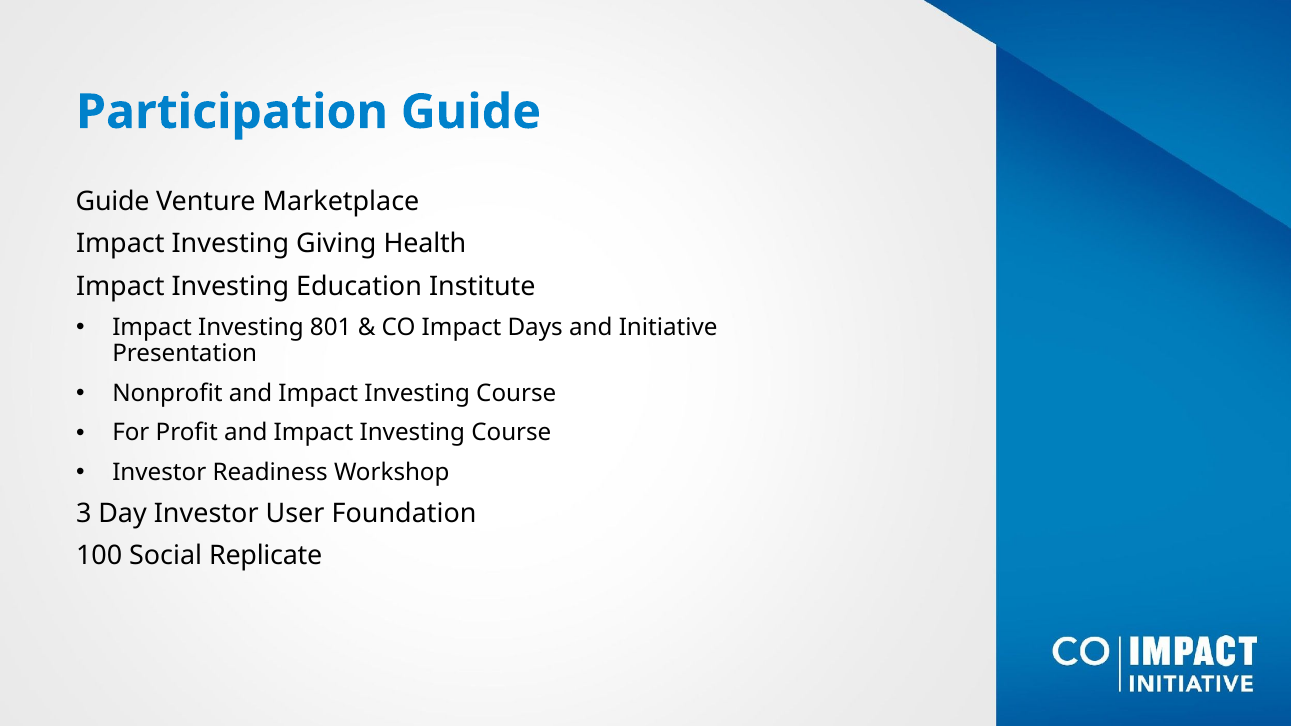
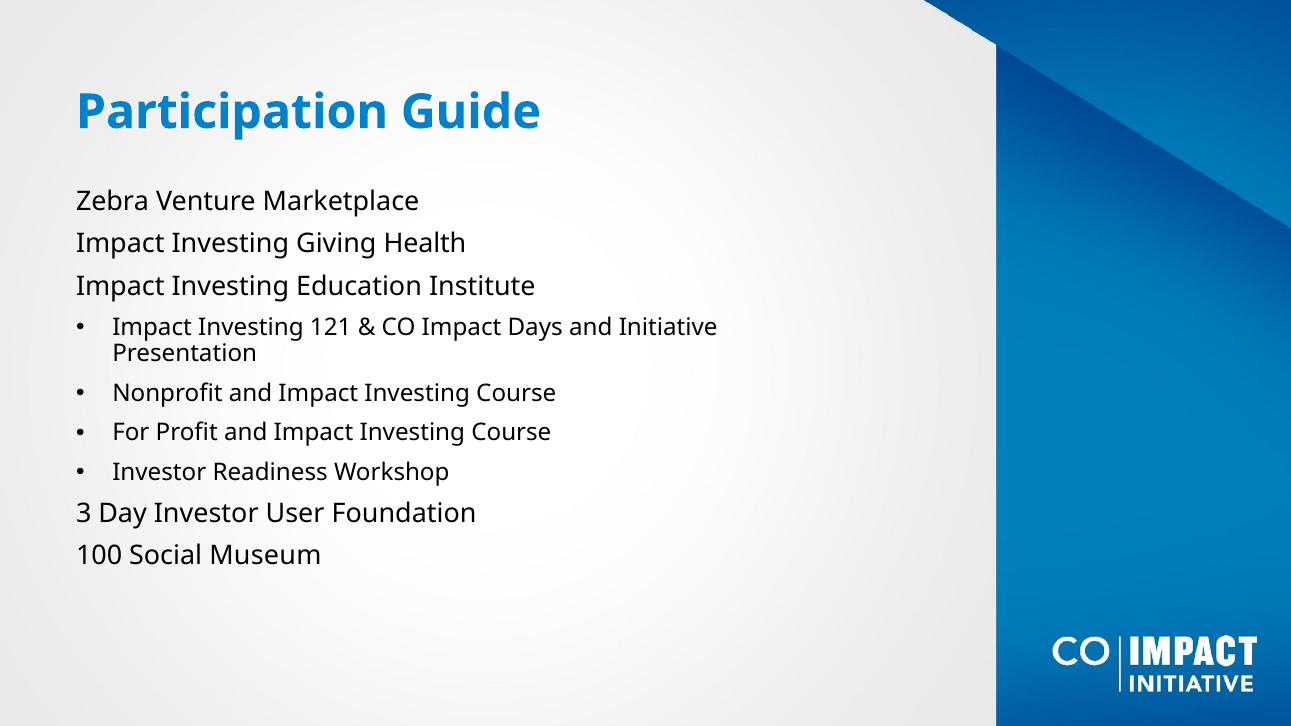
Guide at (113, 202): Guide -> Zebra
801: 801 -> 121
Replicate: Replicate -> Museum
